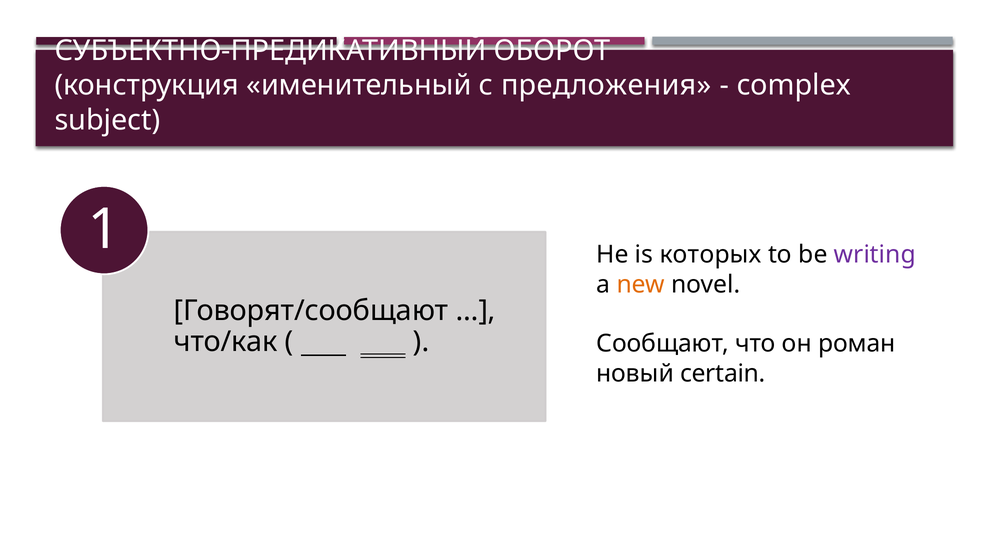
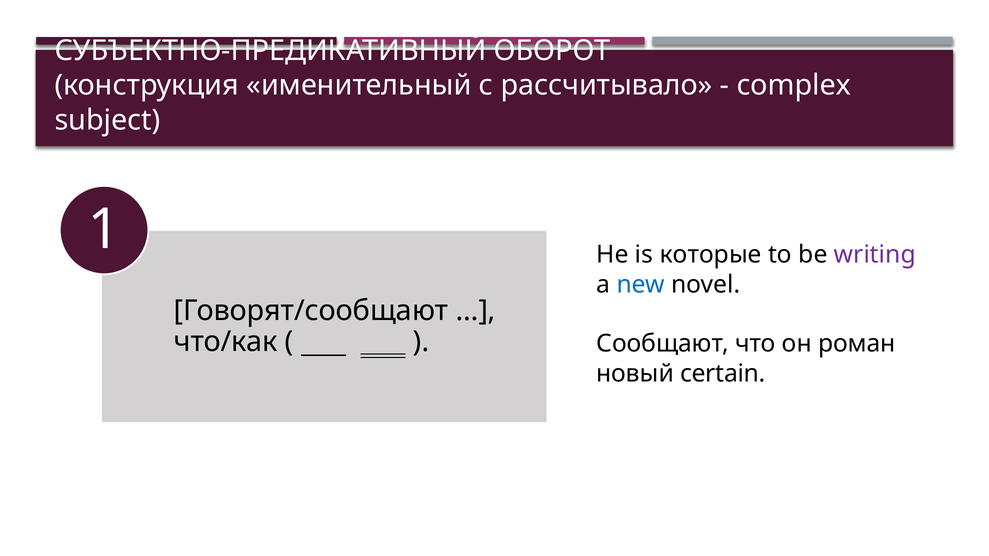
предложения: предложения -> рассчитывало
которых: которых -> которые
new colour: orange -> blue
